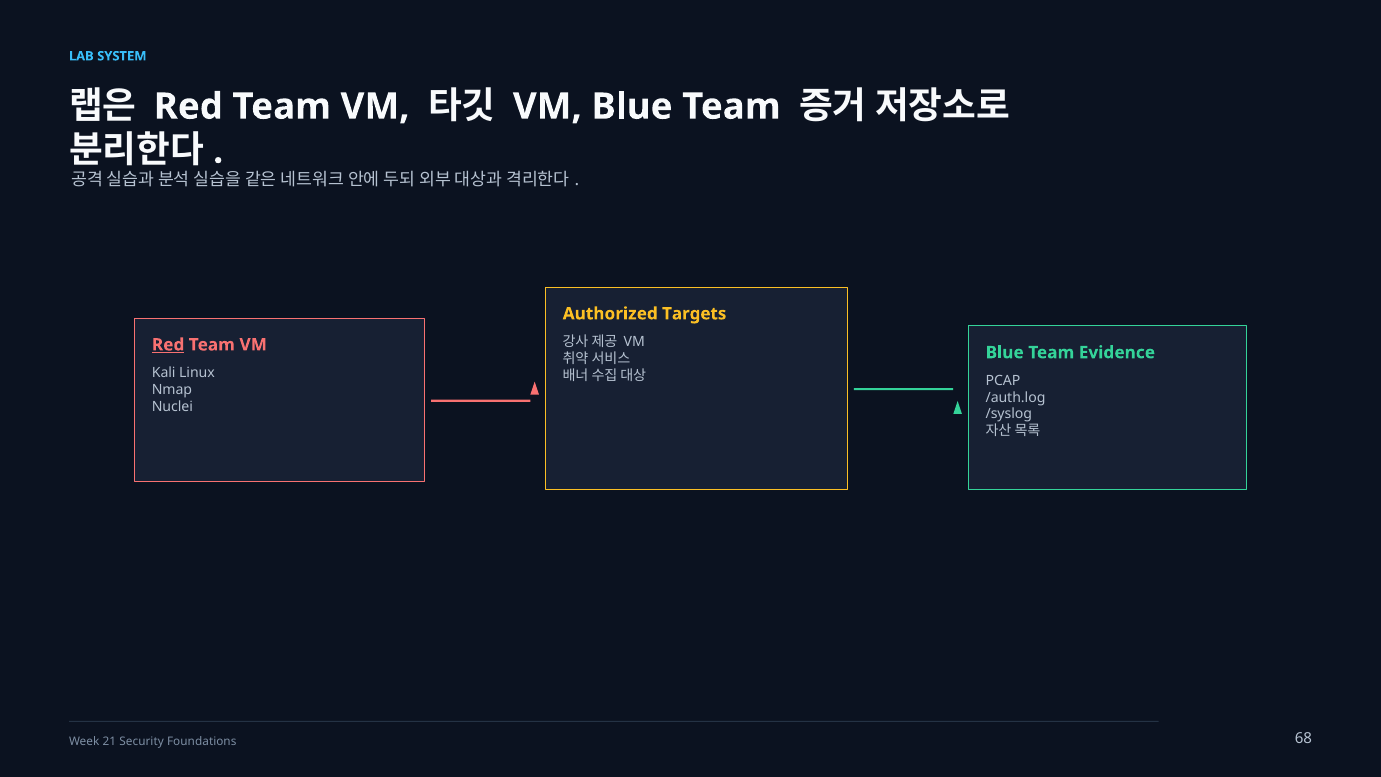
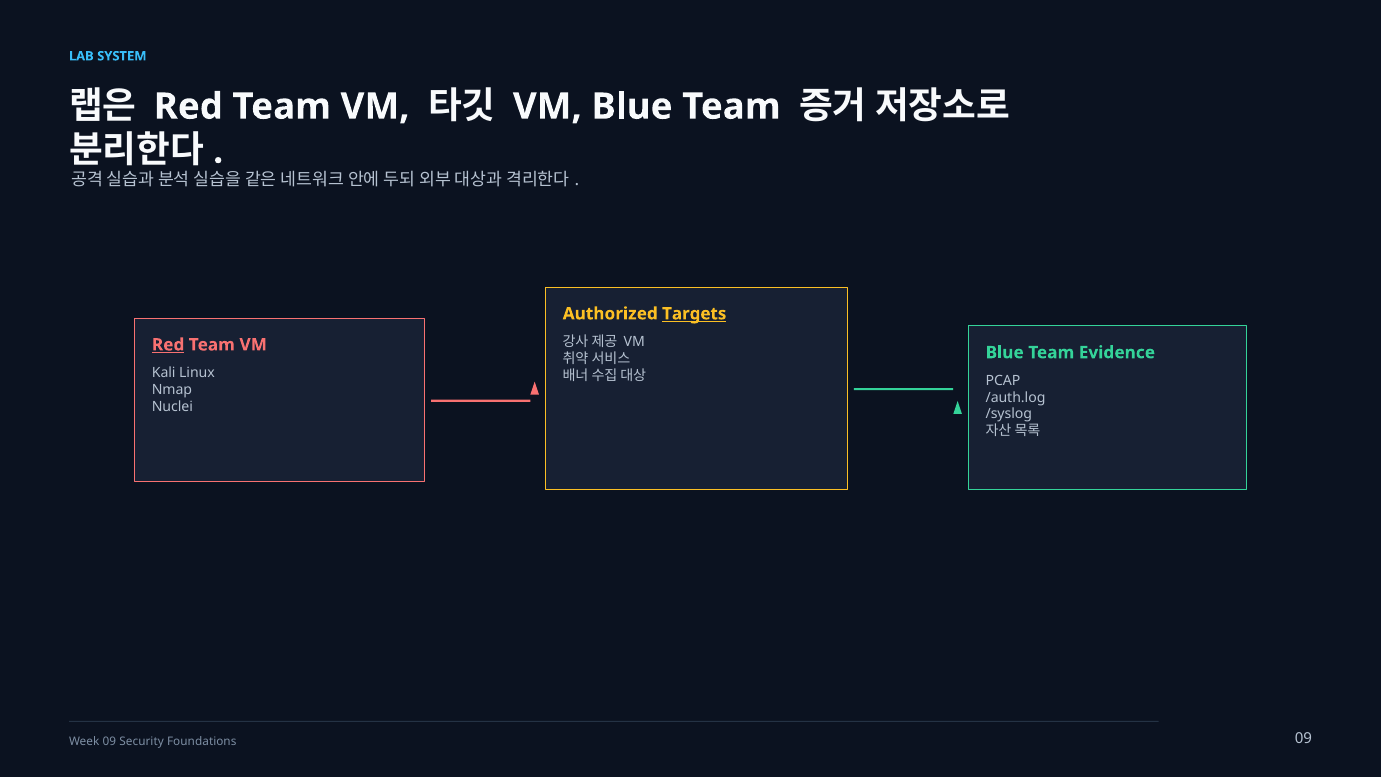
Targets underline: none -> present
Week 21: 21 -> 09
Foundations 68: 68 -> 09
